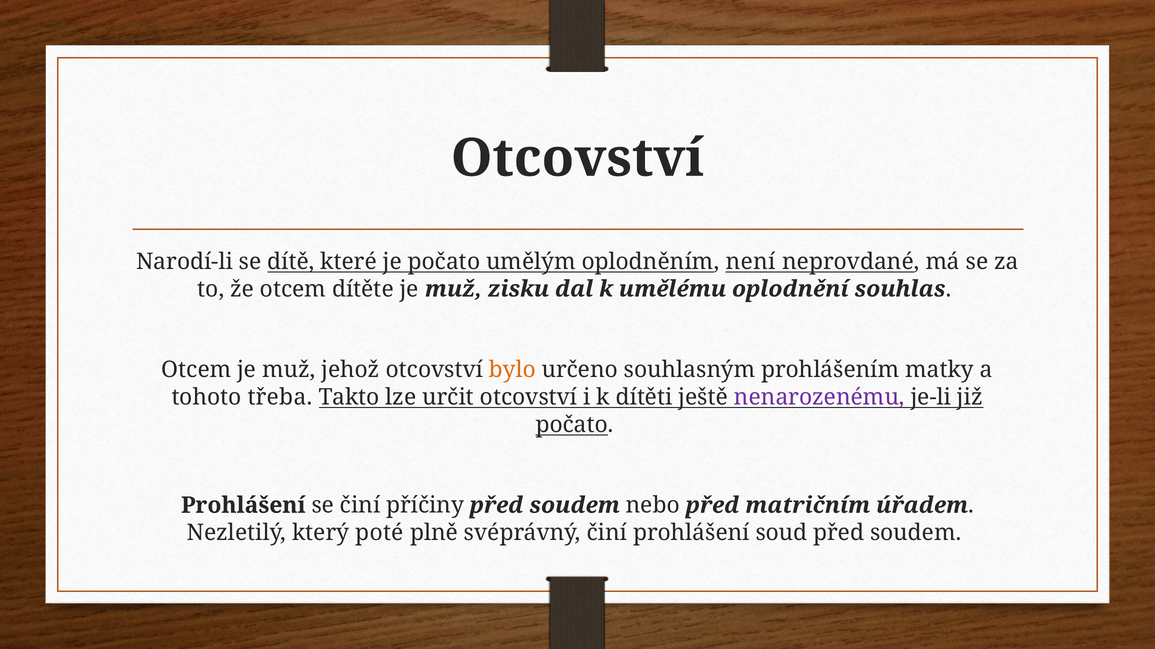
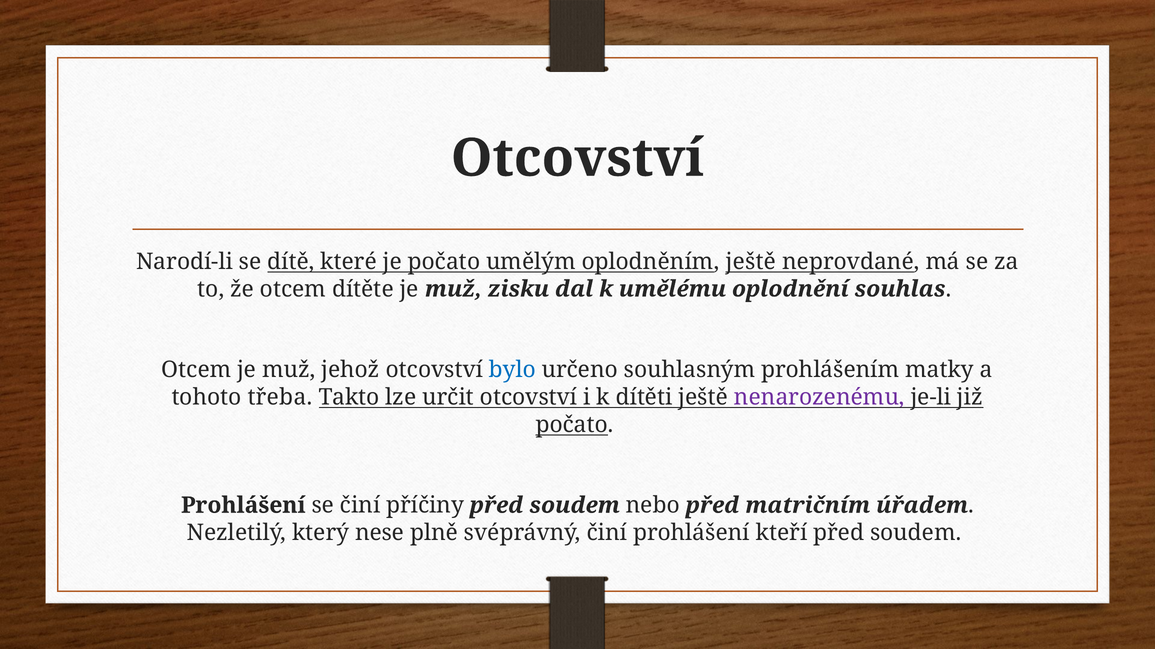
oplodněním není: není -> ještě
bylo colour: orange -> blue
poté: poté -> nese
soud: soud -> kteří
